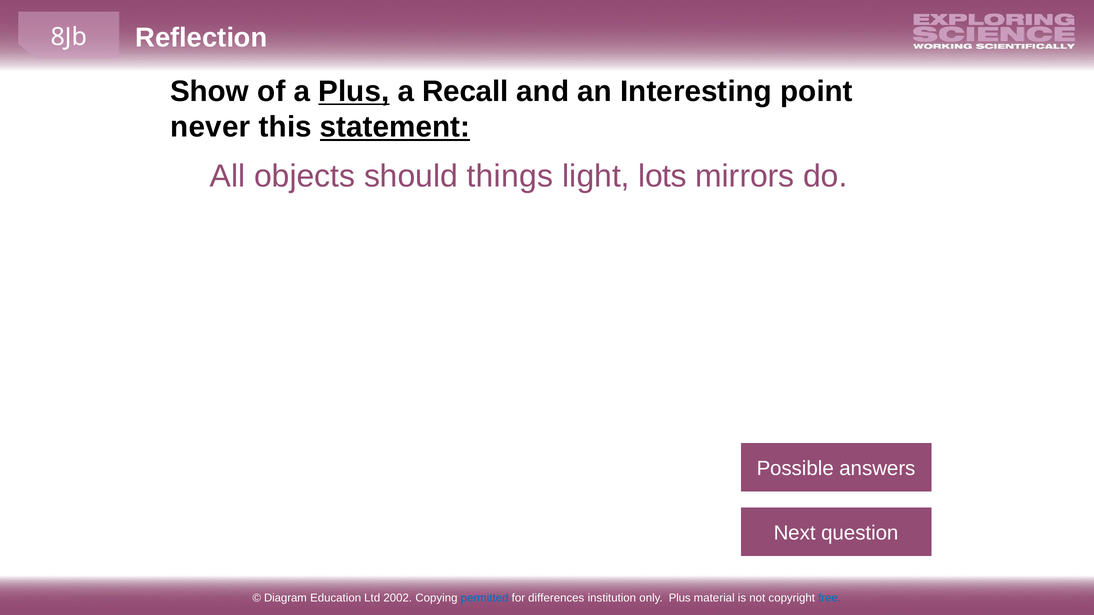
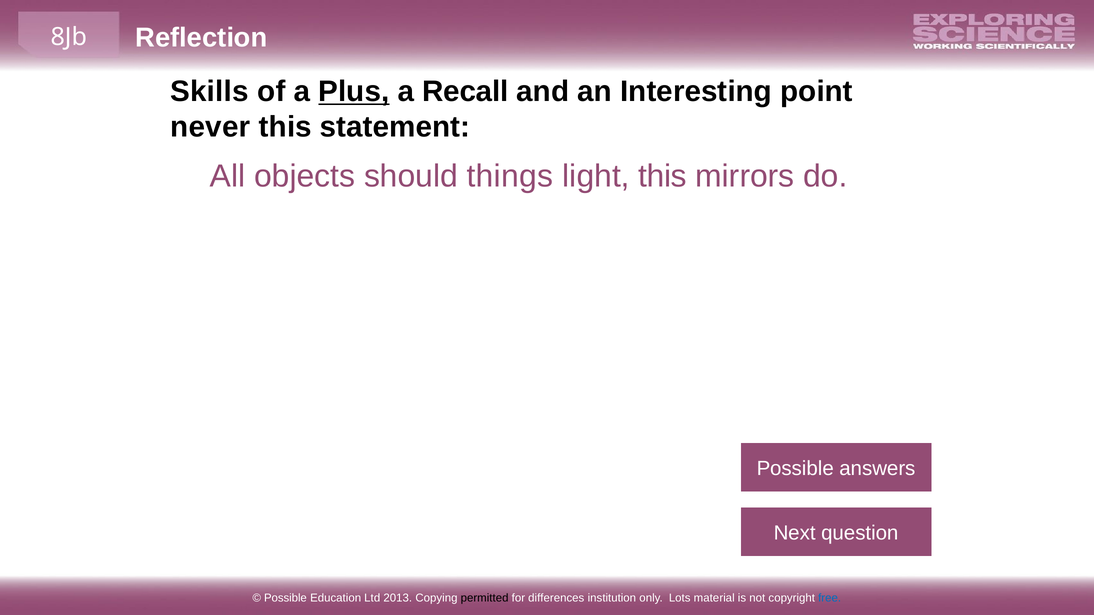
Show: Show -> Skills
statement underline: present -> none
light lots: lots -> this
Diagram at (285, 599): Diagram -> Possible
2002: 2002 -> 2013
permitted colour: blue -> black
only Plus: Plus -> Lots
